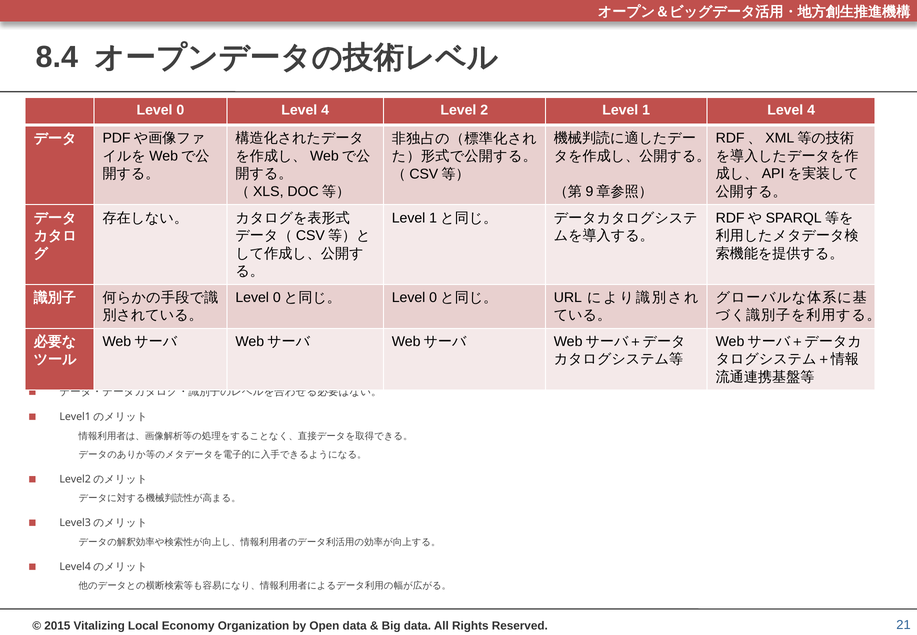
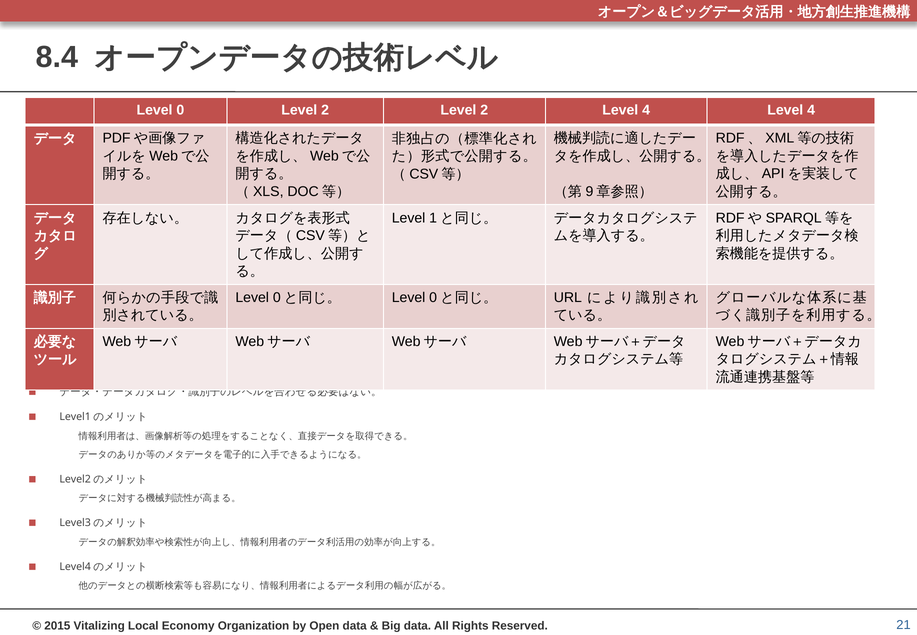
0 Level 4: 4 -> 2
2 Level 1: 1 -> 4
